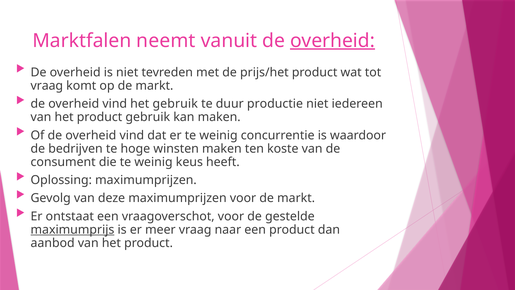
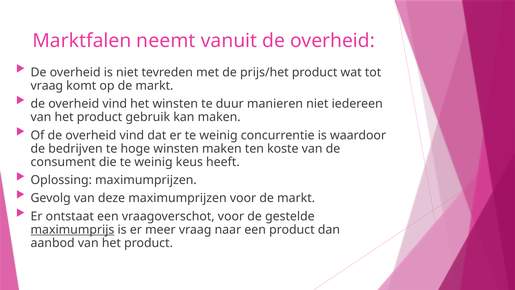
overheid at (332, 41) underline: present -> none
het gebruik: gebruik -> winsten
productie: productie -> manieren
